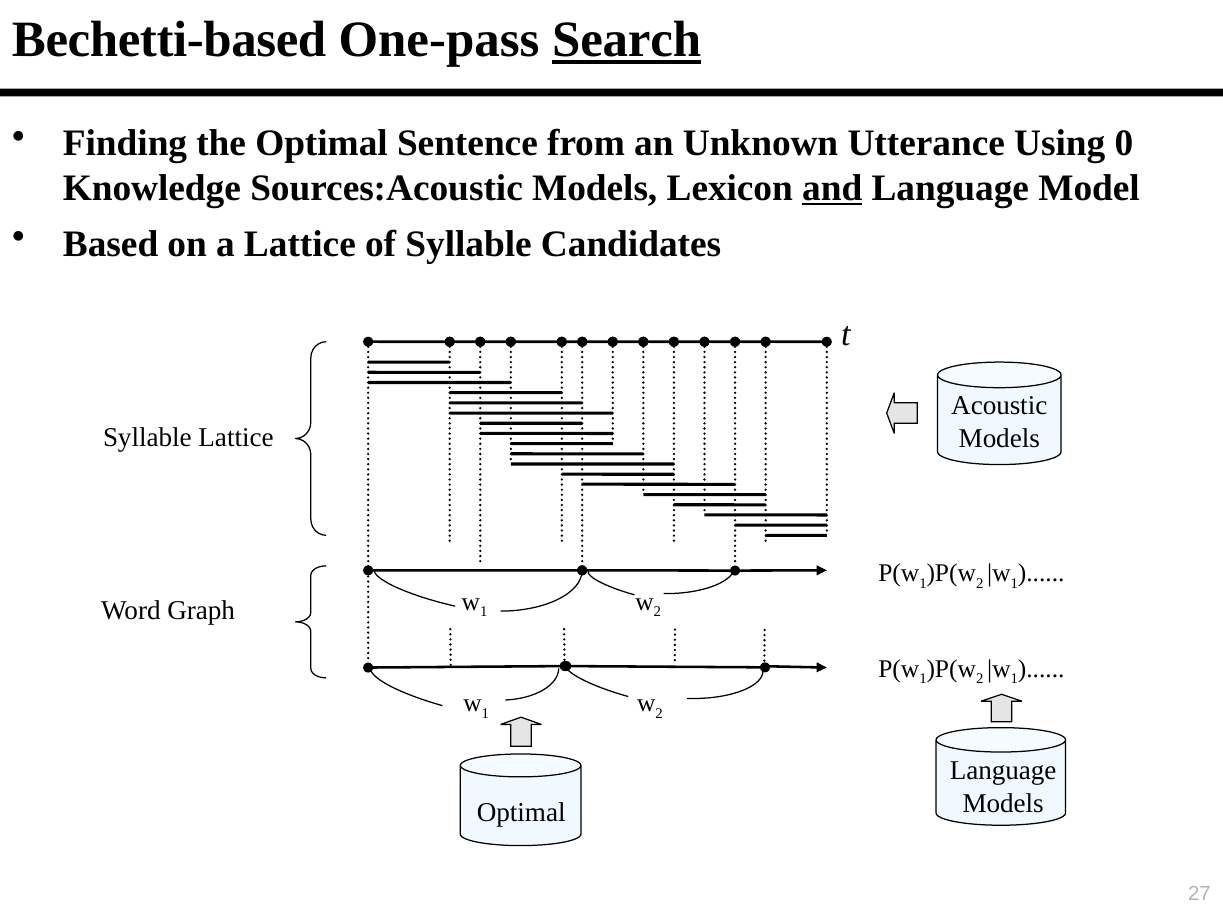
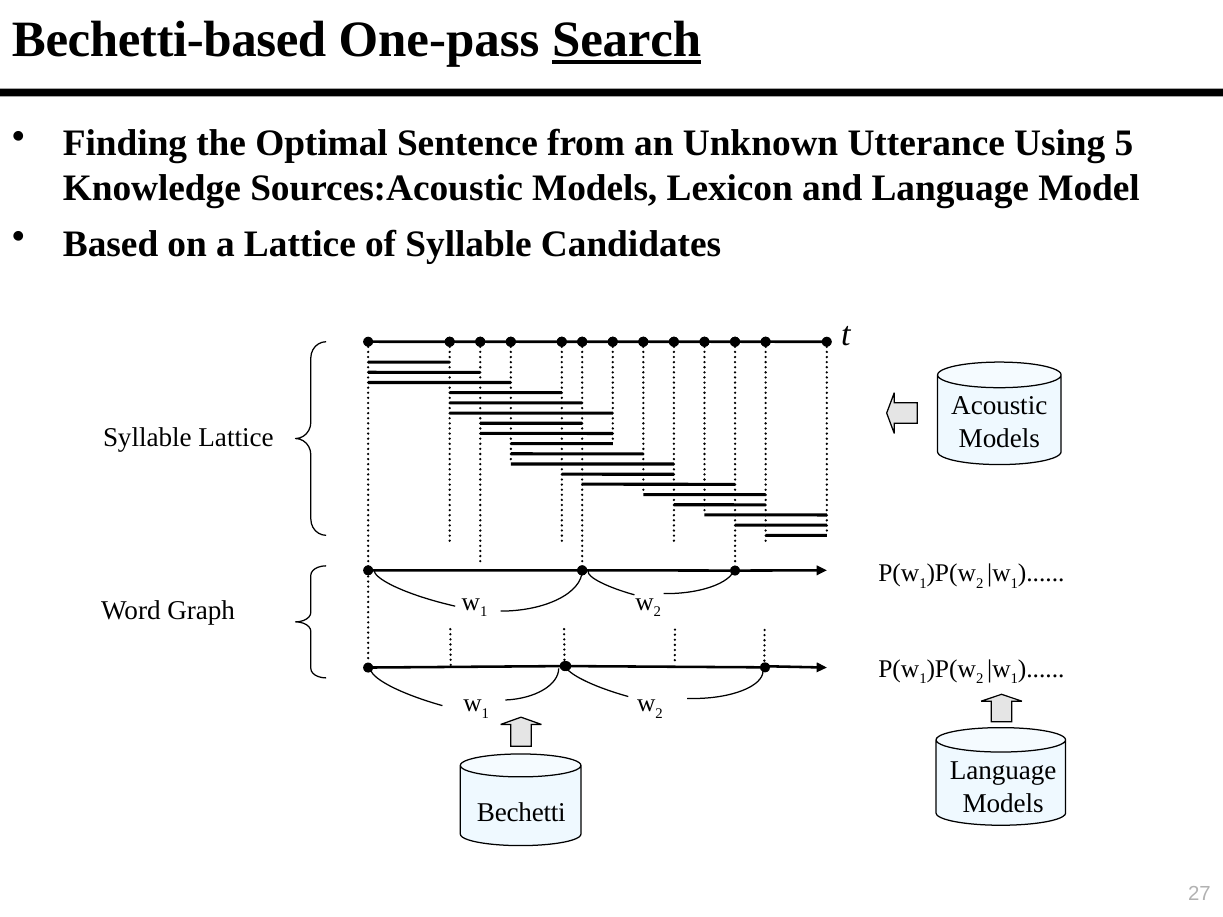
0: 0 -> 5
and underline: present -> none
Optimal at (521, 813): Optimal -> Bechetti
